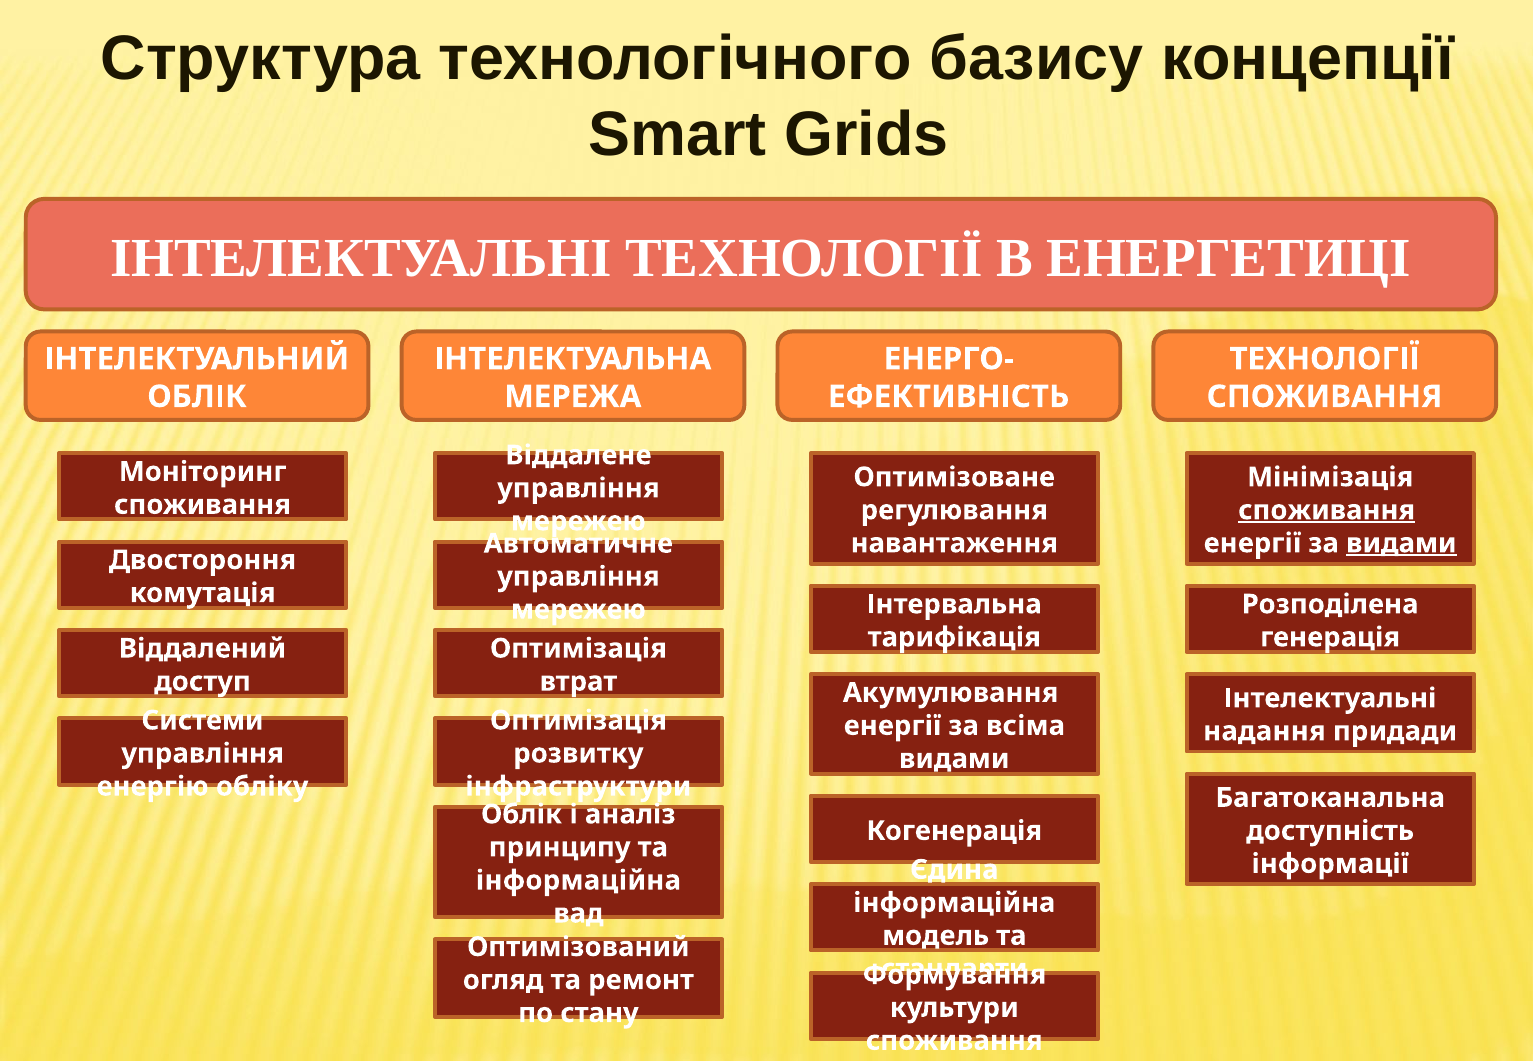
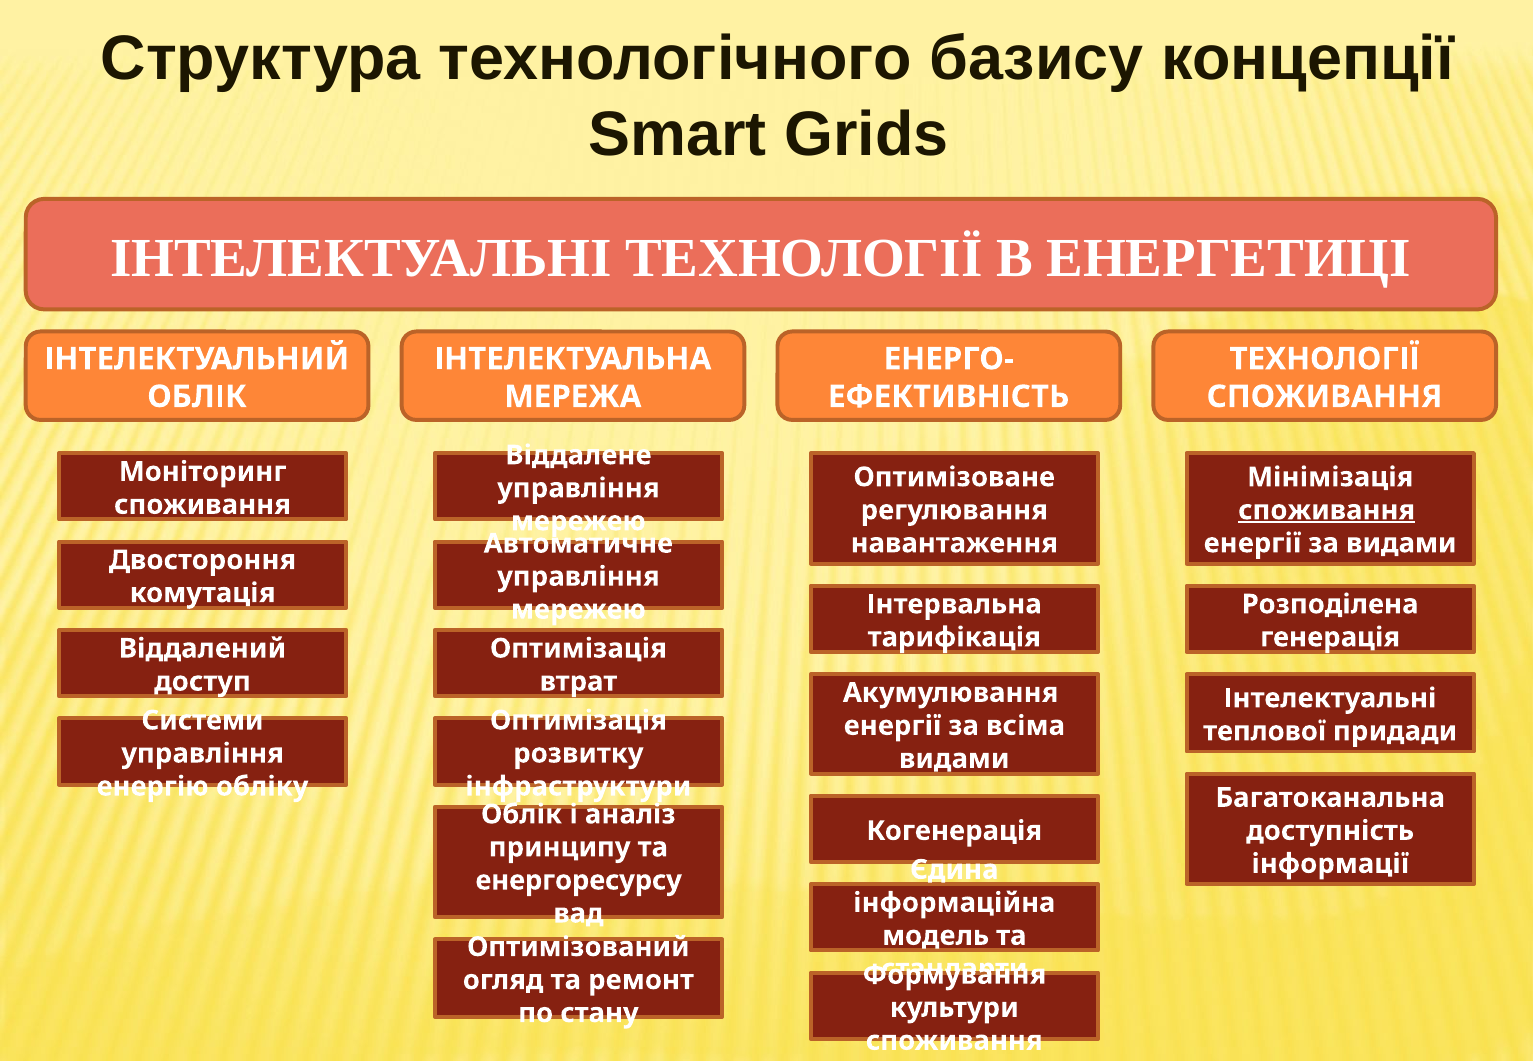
видами at (1401, 543) underline: present -> none
надання: надання -> теплової
інформаційна at (578, 881): інформаційна -> енергоресурсу
